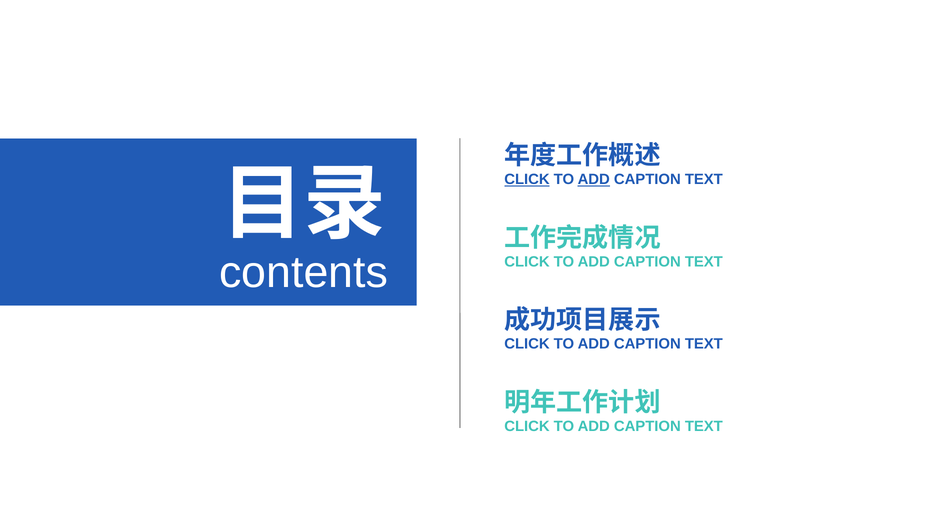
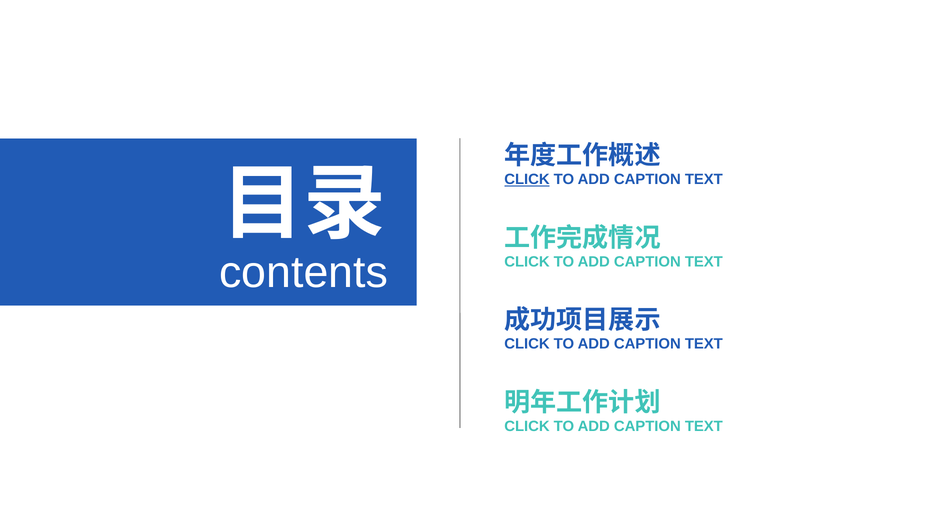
ADD at (594, 180) underline: present -> none
